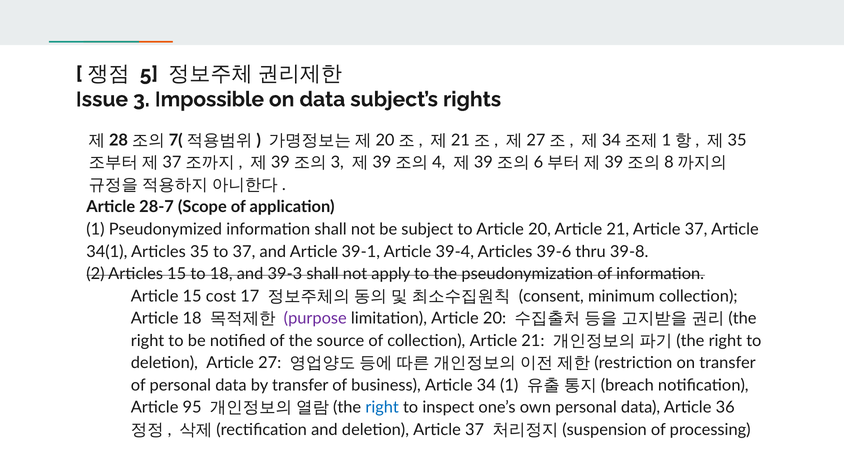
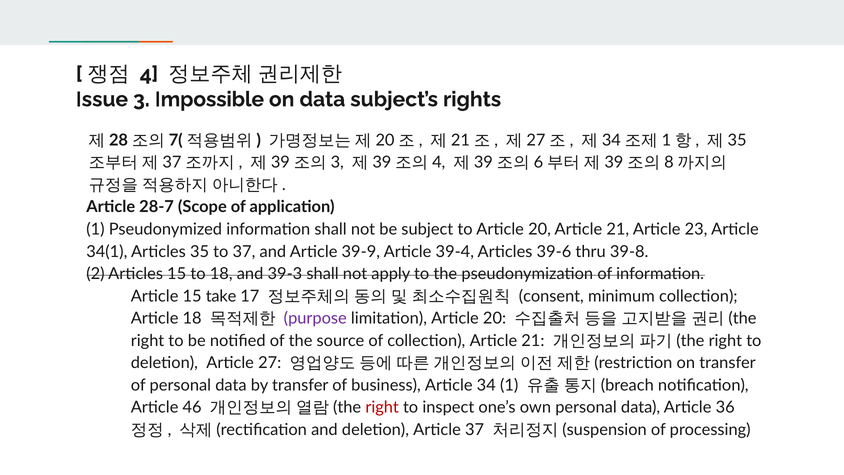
5: 5 -> 4
21 Article 37: 37 -> 23
39-1: 39-1 -> 39-9
cost: cost -> take
95: 95 -> 46
right at (382, 407) colour: blue -> red
